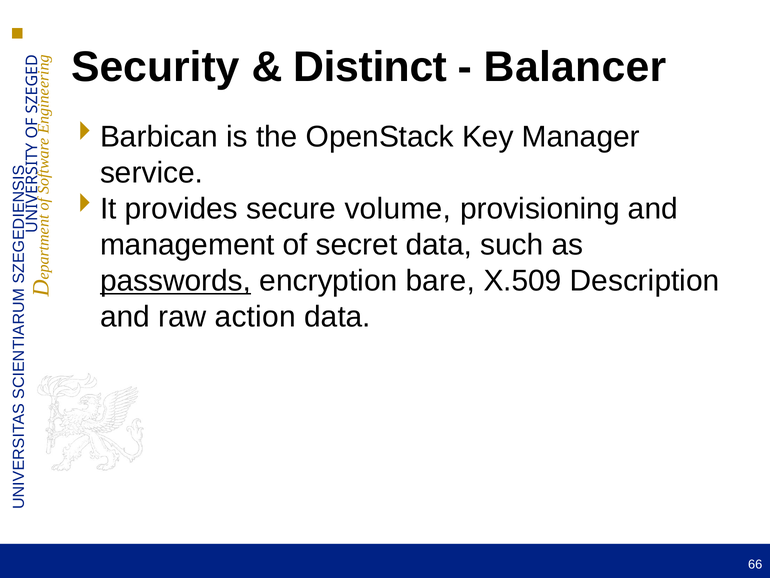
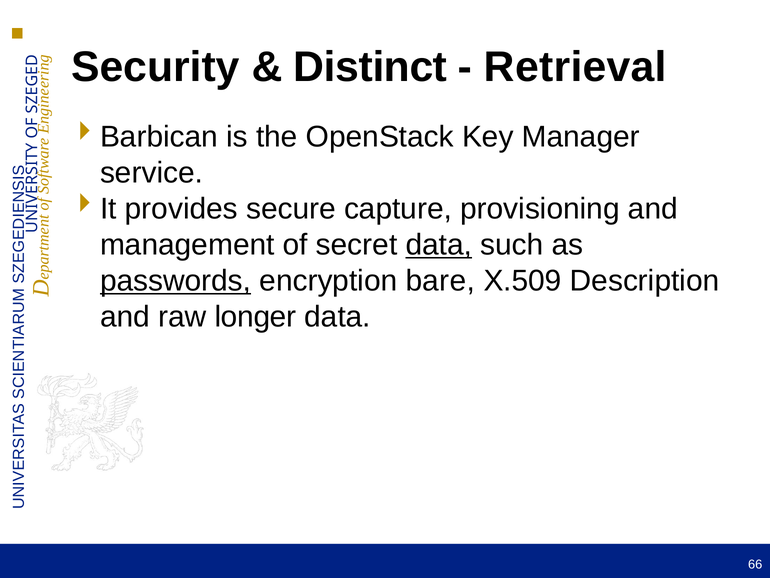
Balancer: Balancer -> Retrieval
volume: volume -> capture
data at (439, 245) underline: none -> present
action: action -> longer
